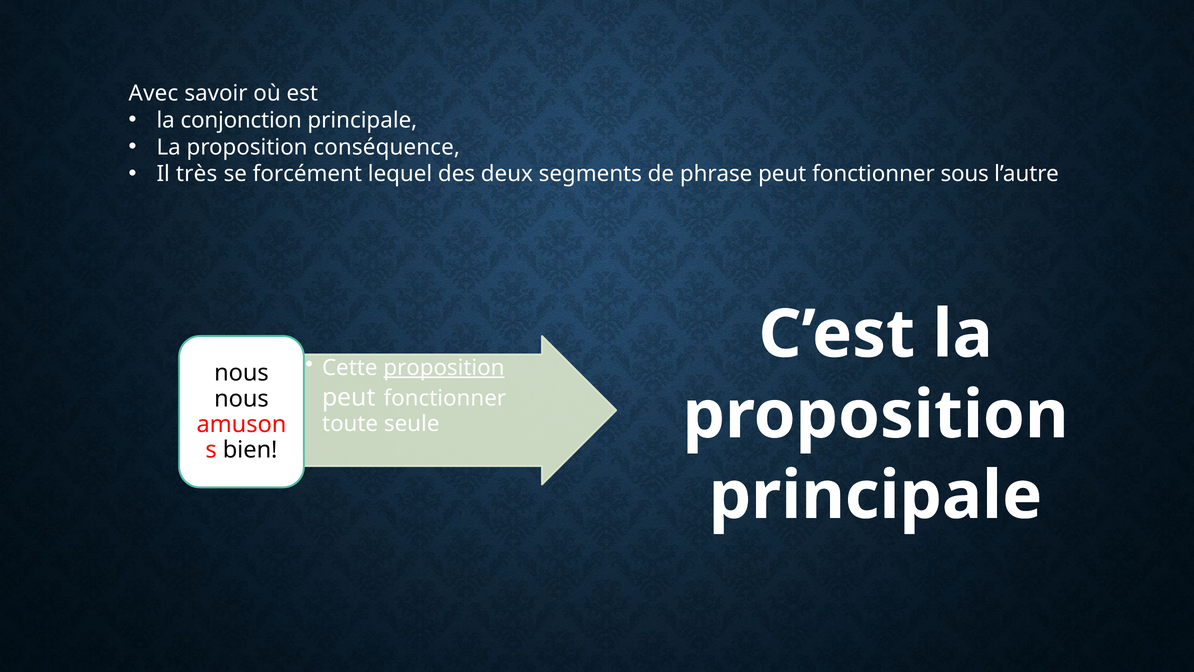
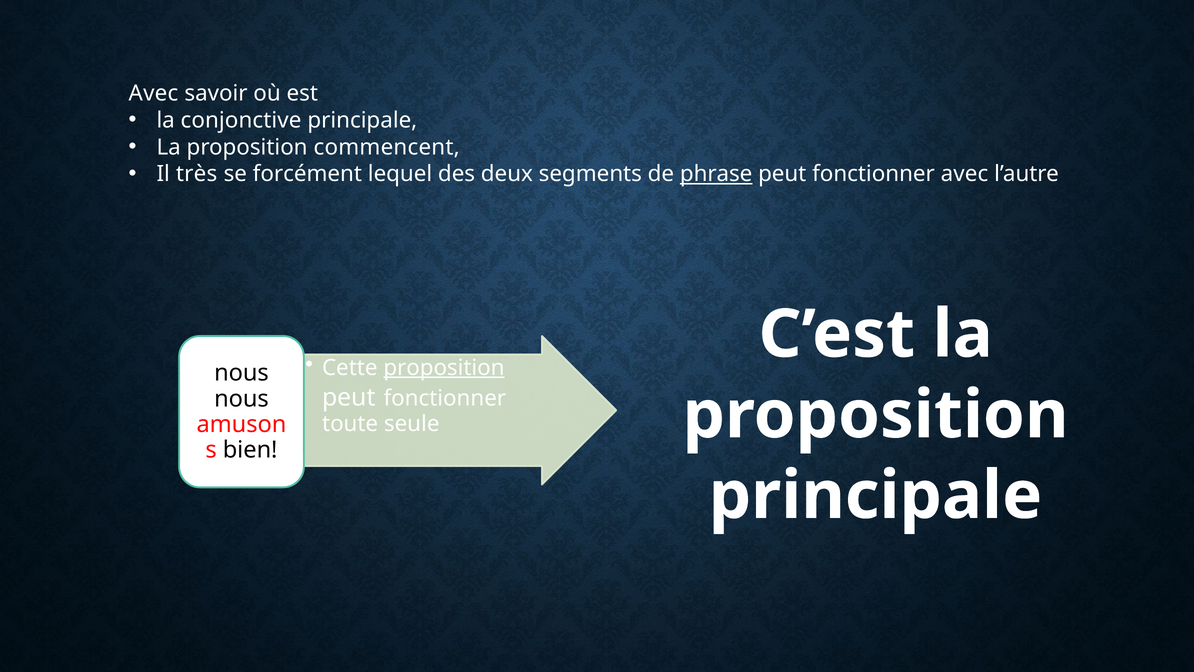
conjonction: conjonction -> conjonctive
conséquence: conséquence -> commencent
phrase underline: none -> present
fonctionner sous: sous -> avec
